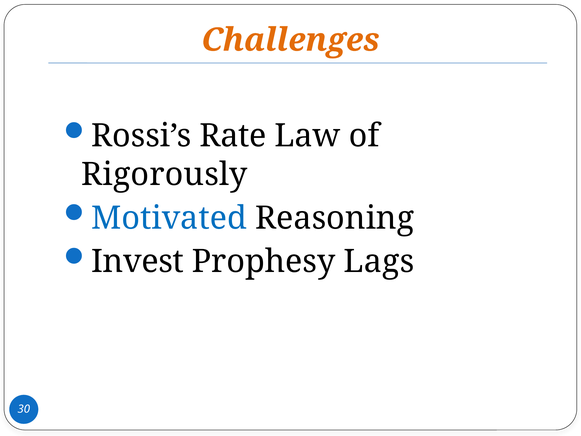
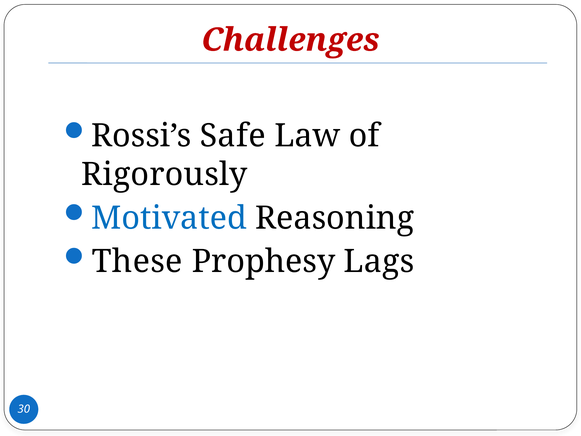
Challenges colour: orange -> red
Rate: Rate -> Safe
Invest: Invest -> These
